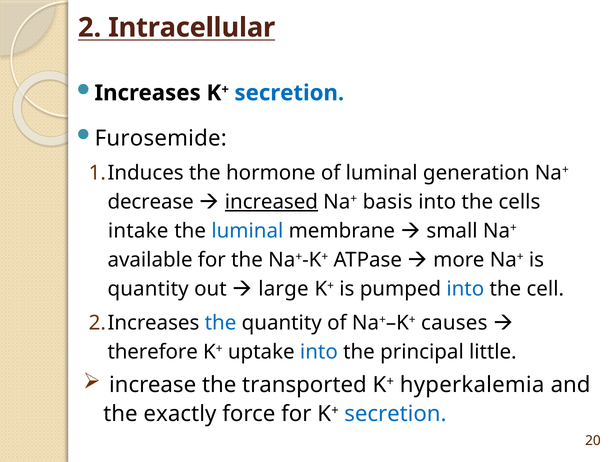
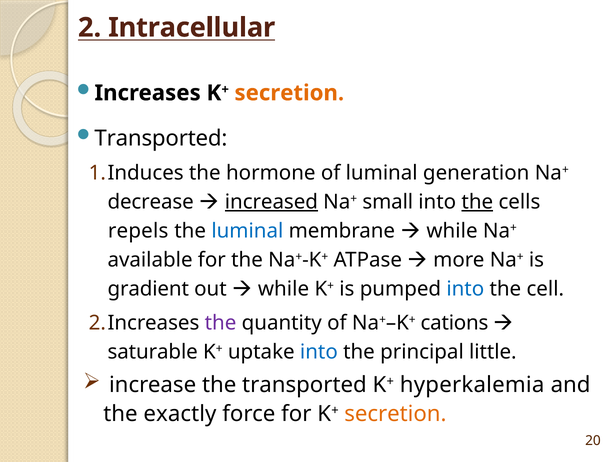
secretion at (289, 93) colour: blue -> orange
Furosemide at (161, 138): Furosemide -> Transported
basis: basis -> small
the at (477, 202) underline: none -> present
intake: intake -> repels
small at (452, 231): small -> while
quantity at (148, 289): quantity -> gradient
large at (283, 289): large -> while
the at (221, 323) colour: blue -> purple
causes: causes -> cations
therefore: therefore -> saturable
secretion at (395, 414) colour: blue -> orange
